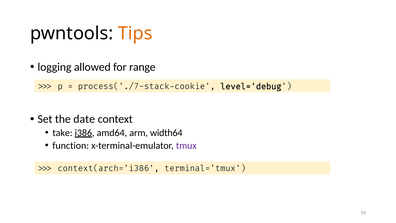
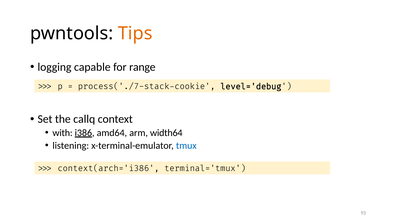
allowed: allowed -> capable
date: date -> callq
take: take -> with
function: function -> listening
tmux colour: purple -> blue
